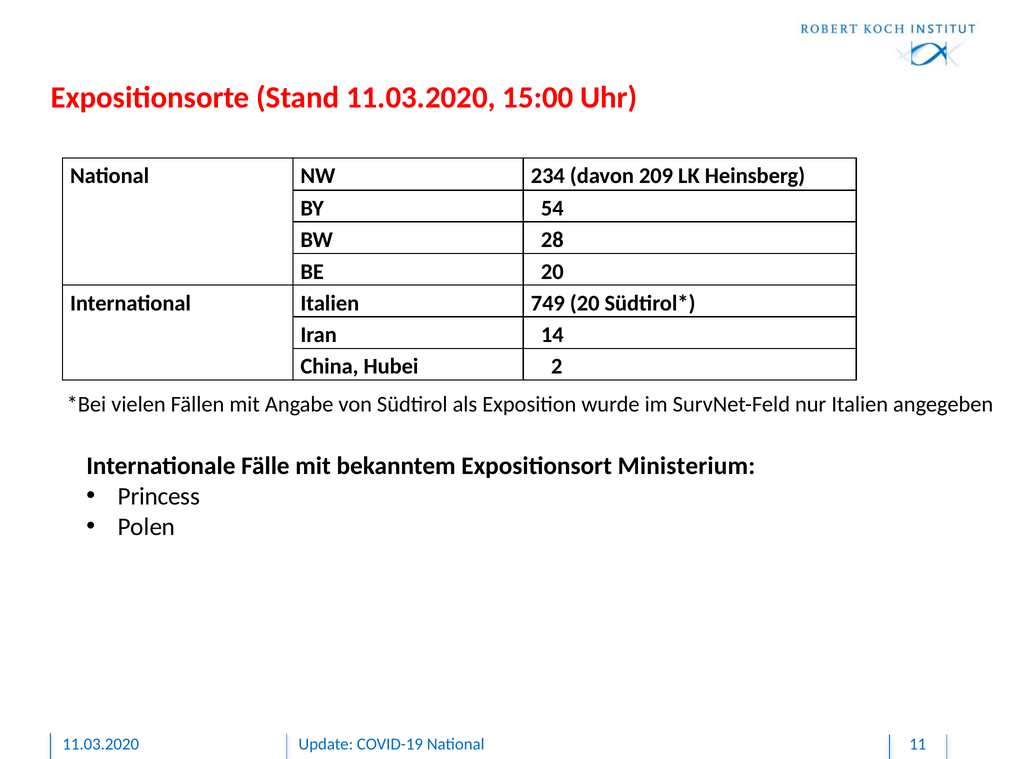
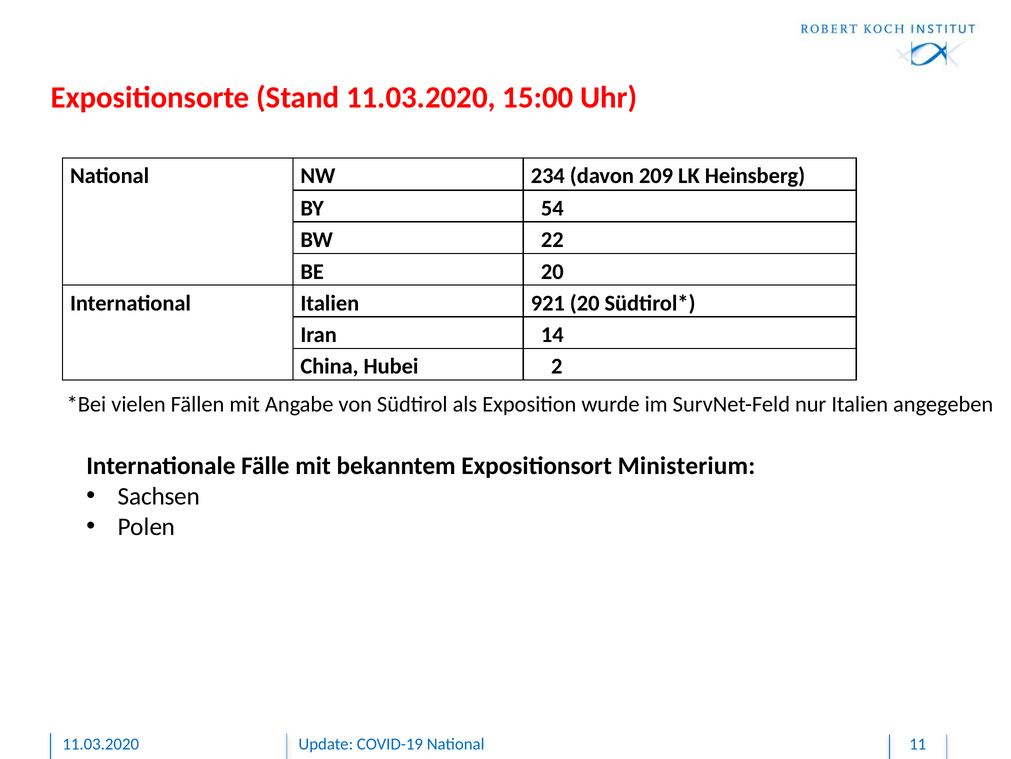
28: 28 -> 22
749: 749 -> 921
Princess: Princess -> Sachsen
